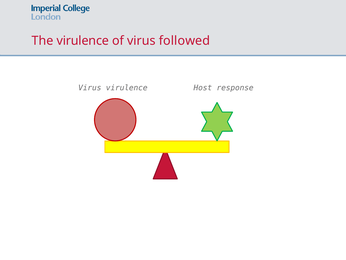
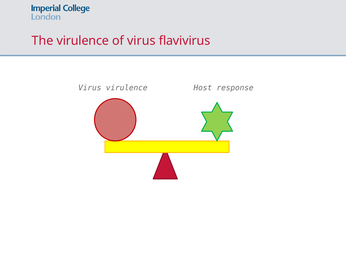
followed: followed -> flavivirus
